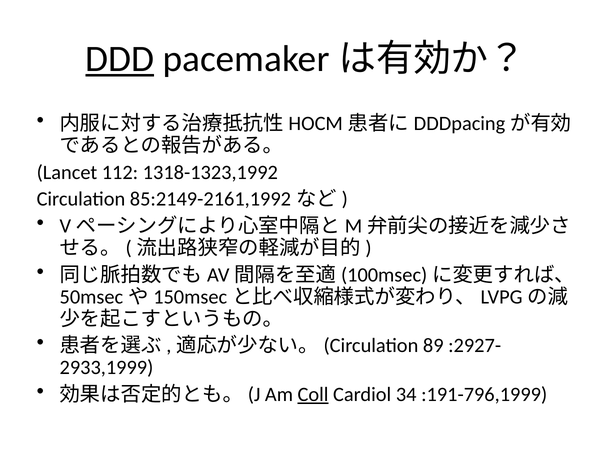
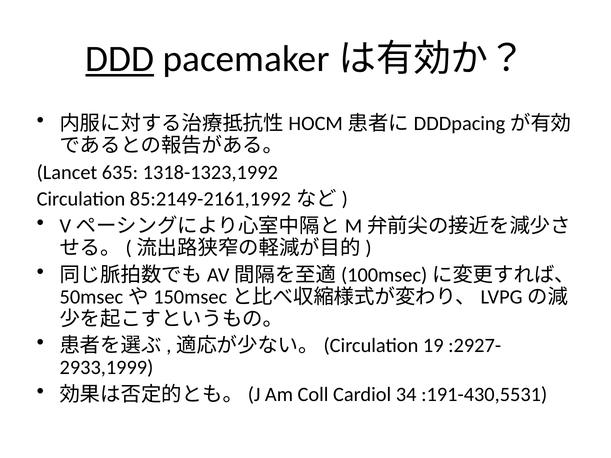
112: 112 -> 635
89: 89 -> 19
Coll underline: present -> none
:191-796,1999: :191-796,1999 -> :191-430,5531
